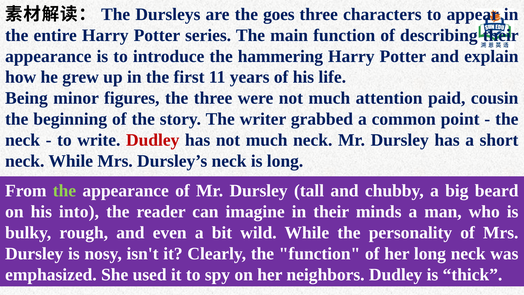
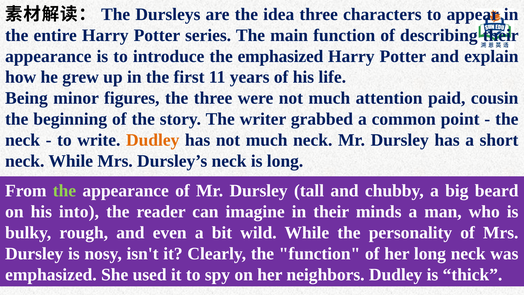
goes: goes -> idea
the hammering: hammering -> emphasized
Dudley at (153, 140) colour: red -> orange
